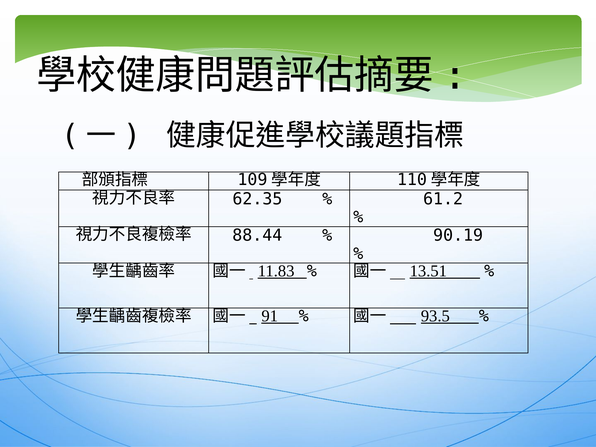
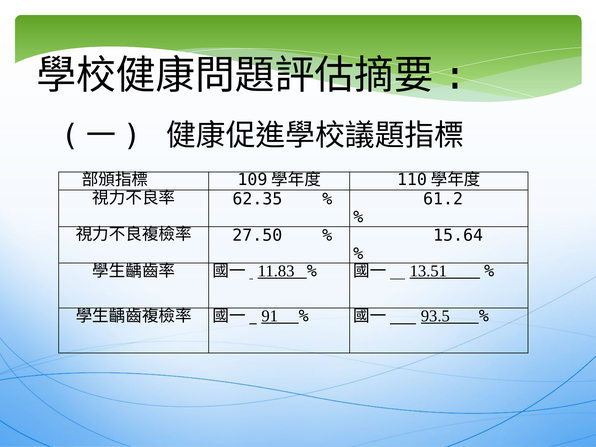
88.44: 88.44 -> 27.50
90.19: 90.19 -> 15.64
